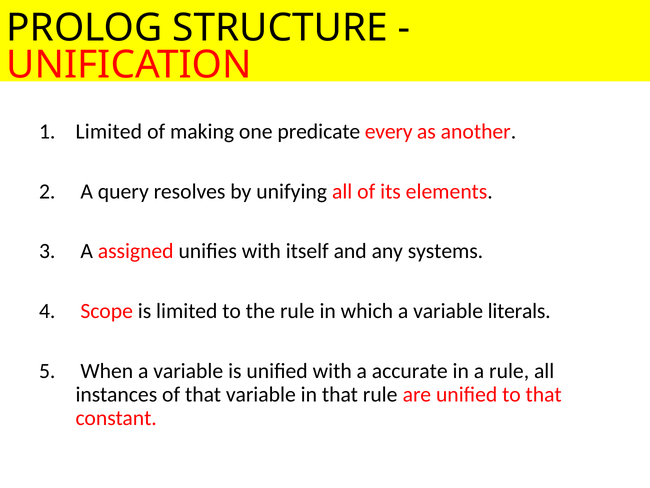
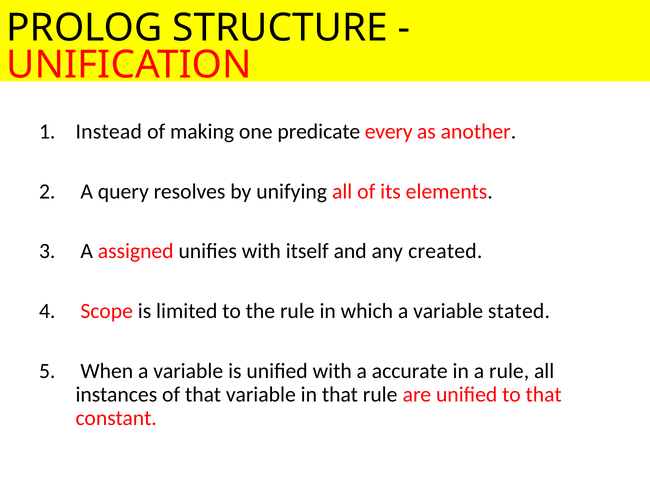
Limited at (109, 132): Limited -> Instead
systems: systems -> created
literals: literals -> stated
